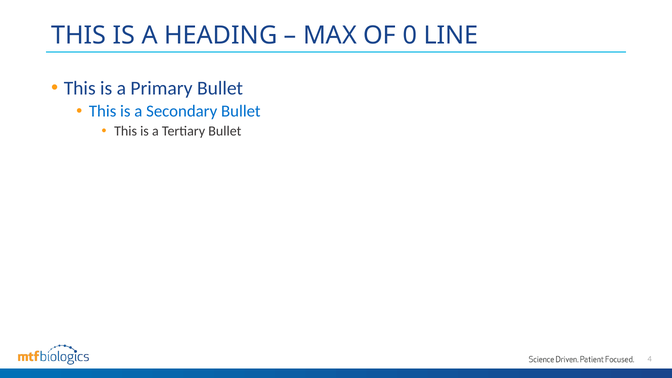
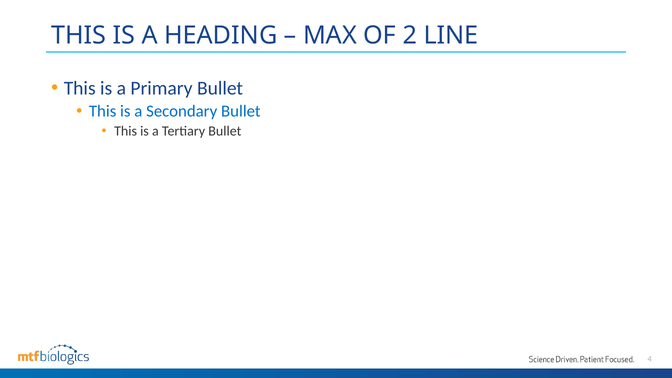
0: 0 -> 2
